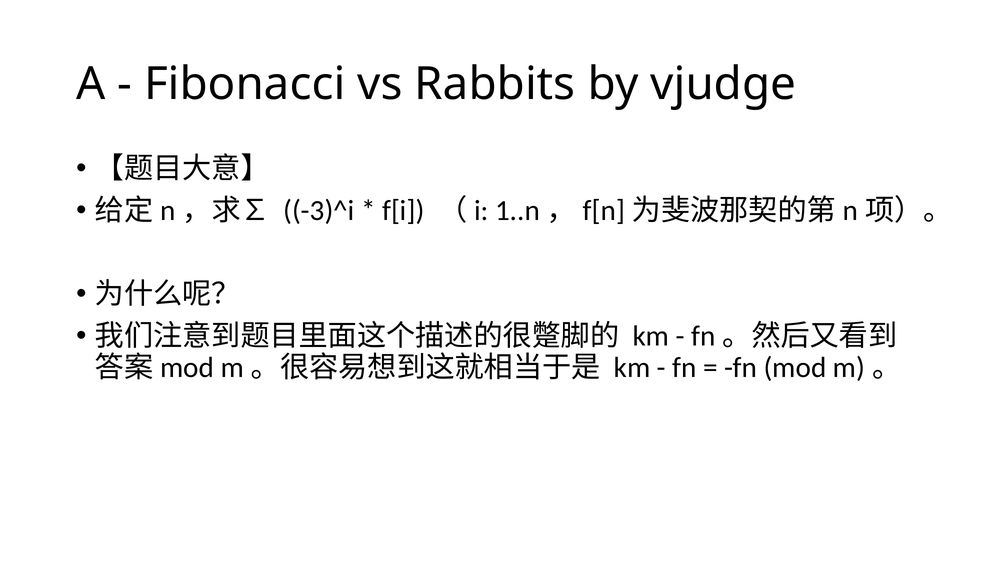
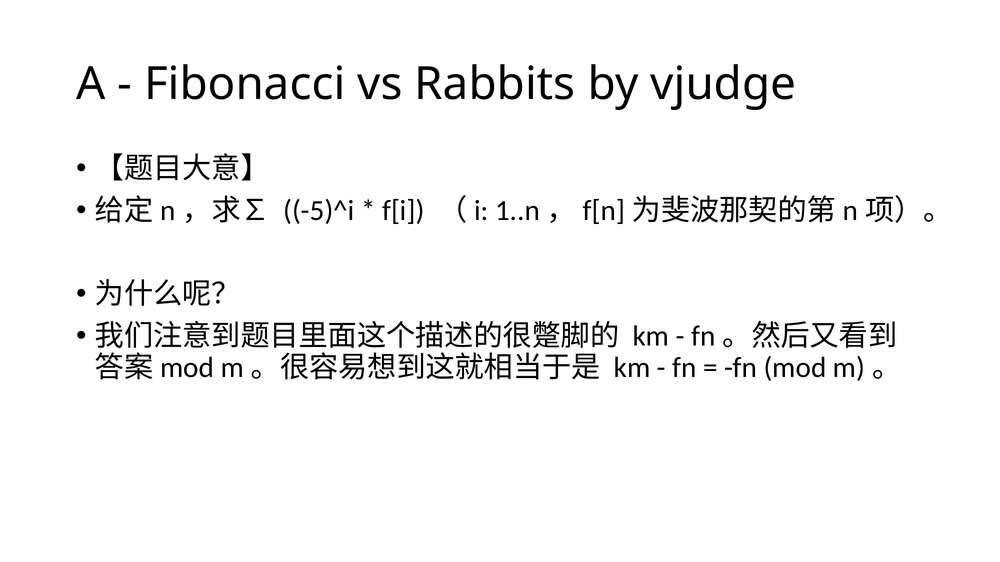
-3)^i: -3)^i -> -5)^i
